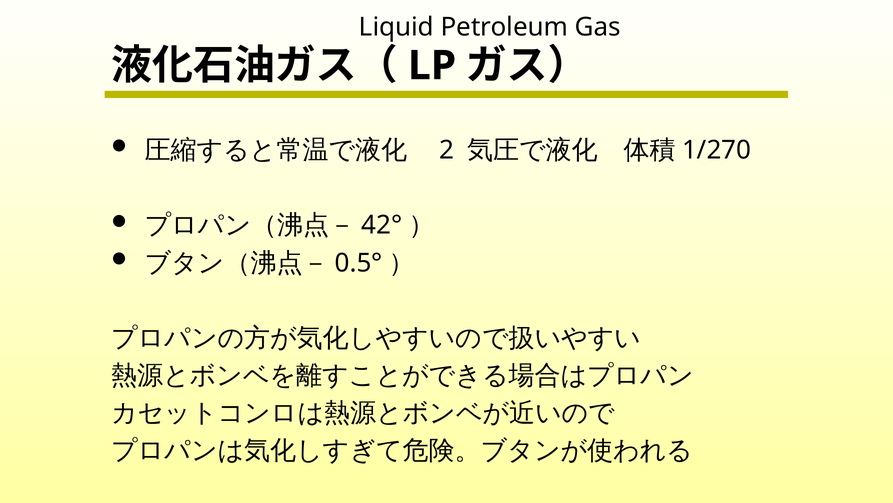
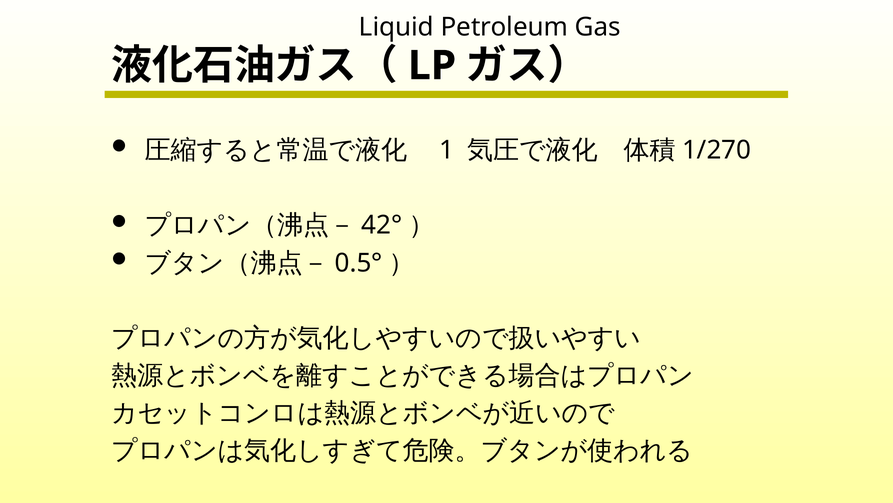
2: 2 -> 1
